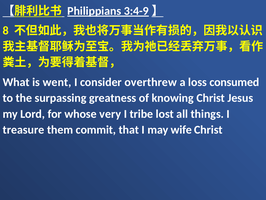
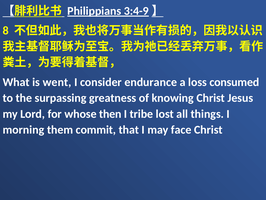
overthrew: overthrew -> endurance
very: very -> then
treasure: treasure -> morning
wife: wife -> face
